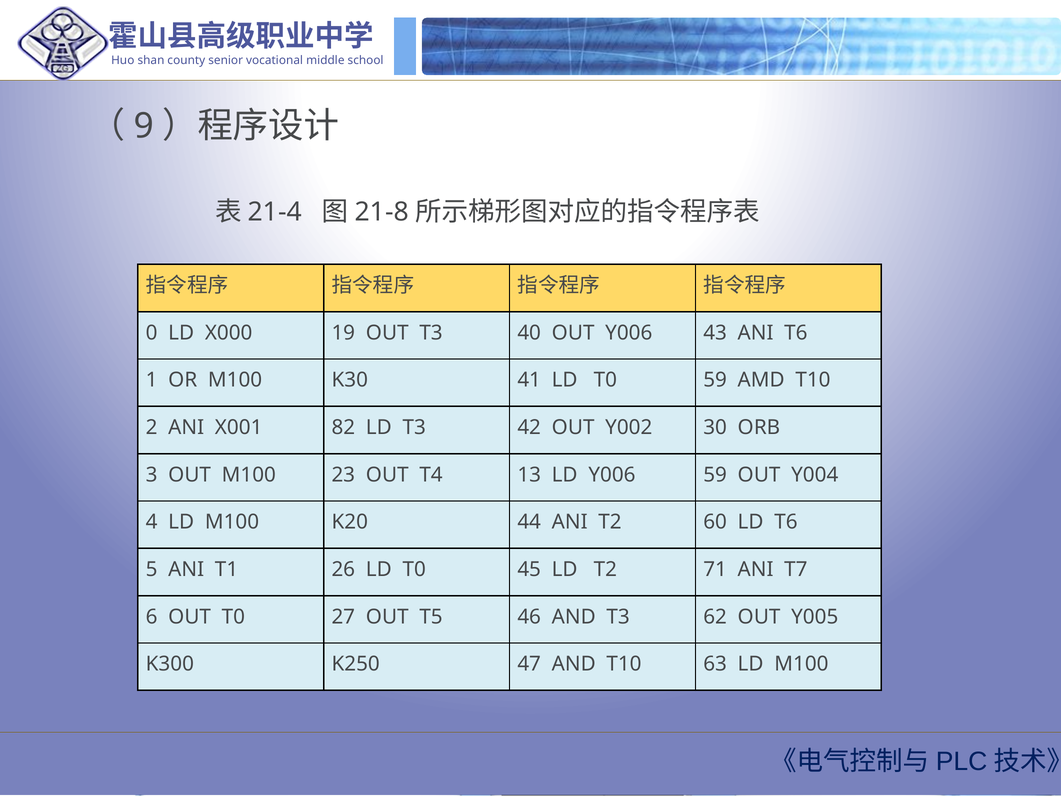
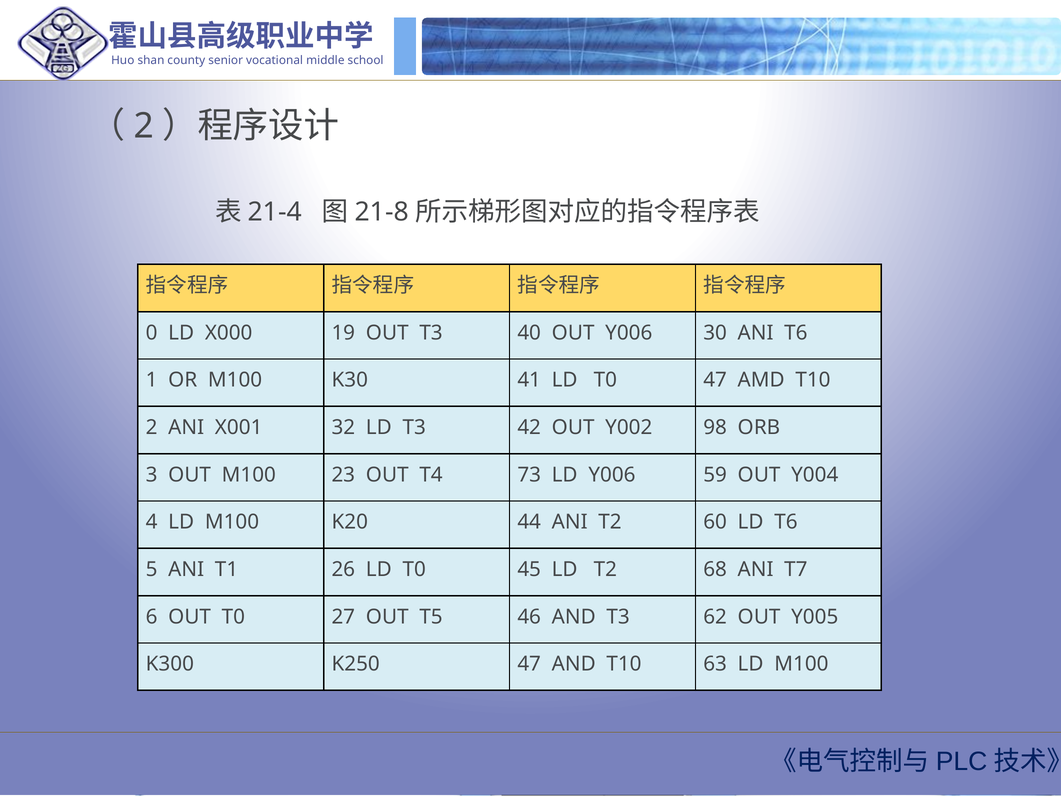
9 at (144, 126): 9 -> 2
43: 43 -> 30
T0 59: 59 -> 47
82: 82 -> 32
30: 30 -> 98
13: 13 -> 73
71: 71 -> 68
